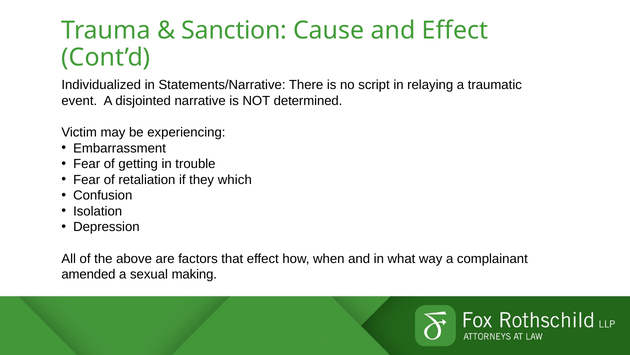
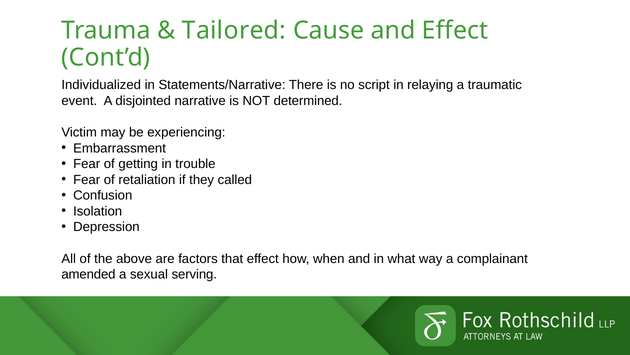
Sanction: Sanction -> Tailored
which: which -> called
making: making -> serving
